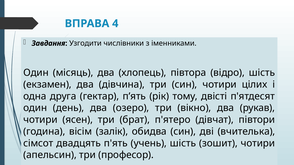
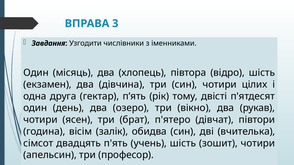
4: 4 -> 3
